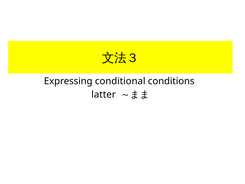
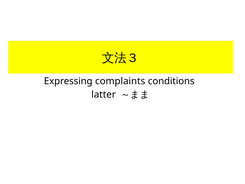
conditional: conditional -> complaints
